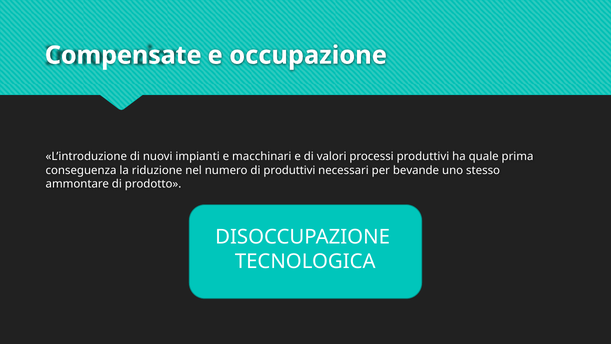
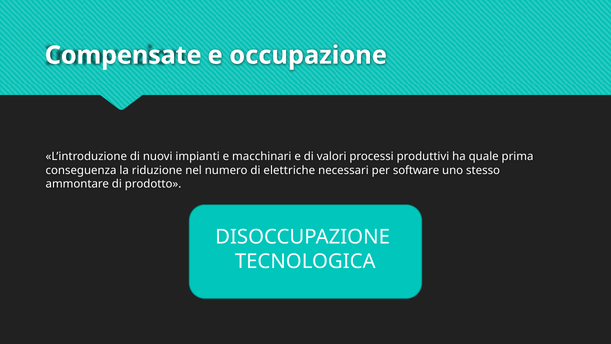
di produttivi: produttivi -> elettriche
bevande: bevande -> software
